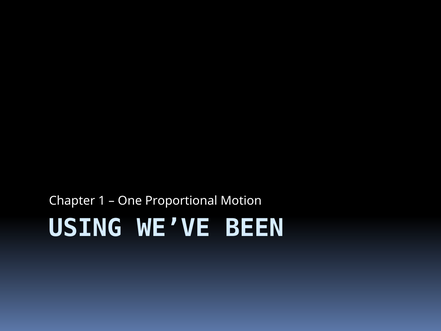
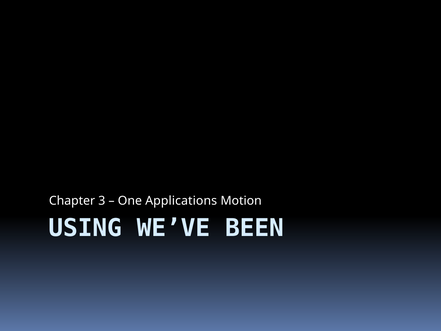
1: 1 -> 3
Proportional: Proportional -> Applications
